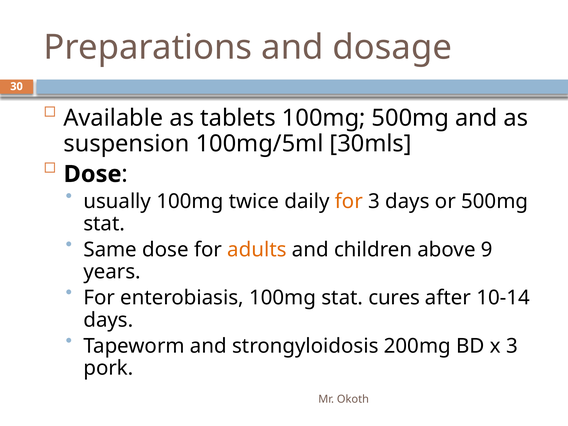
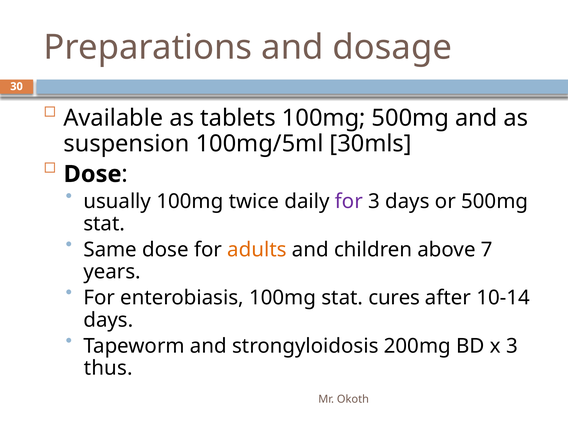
for at (349, 201) colour: orange -> purple
9: 9 -> 7
pork: pork -> thus
